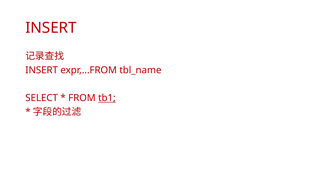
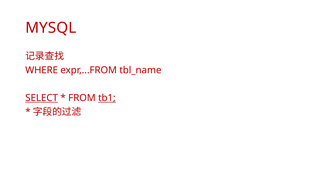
INSERT at (51, 28): INSERT -> MYSQL
INSERT at (42, 70): INSERT -> WHERE
SELECT underline: none -> present
